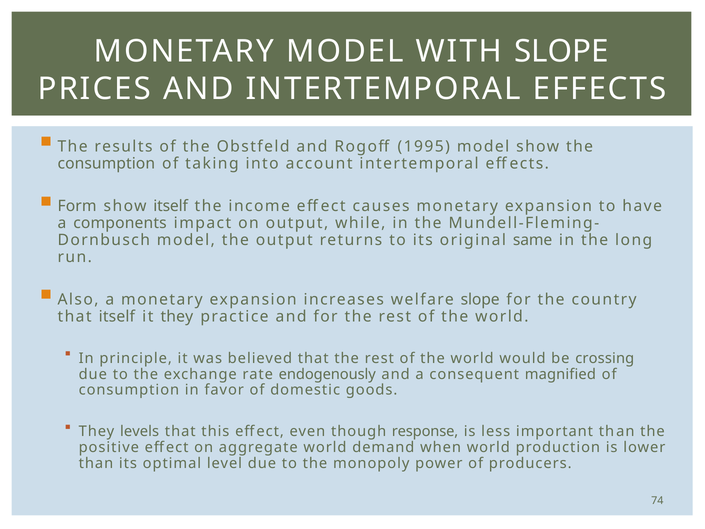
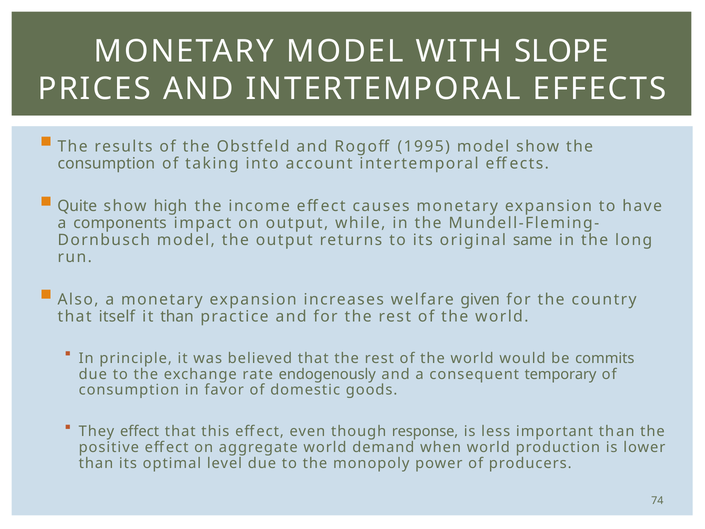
Form: Form -> Quite
show itself: itself -> high
welfare slope: slope -> given
it they: they -> than
crossing: crossing -> commits
magnified: magnified -> temporary
They levels: levels -> effect
